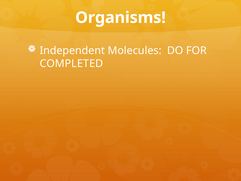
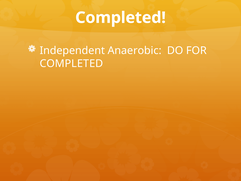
Organisms at (120, 18): Organisms -> Completed
Molecules: Molecules -> Anaerobic
